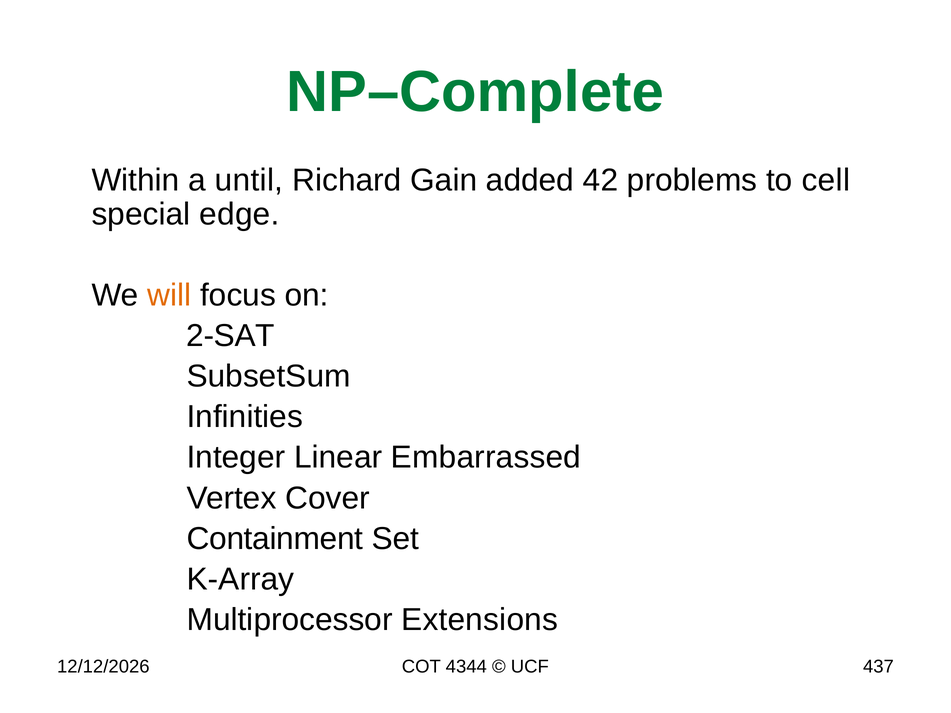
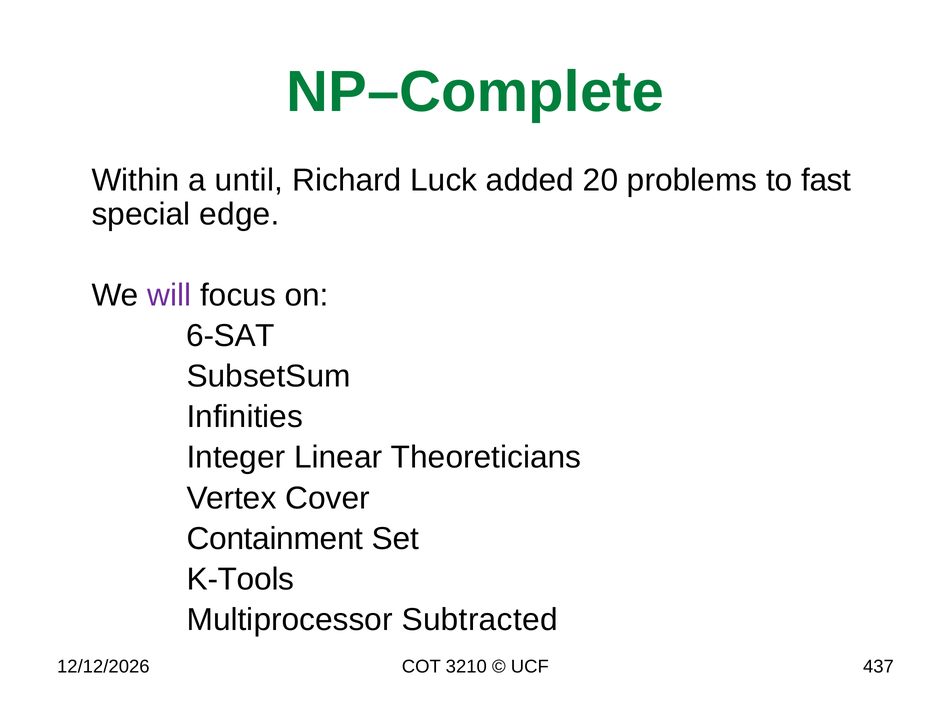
Gain: Gain -> Luck
42: 42 -> 20
cell: cell -> fast
will colour: orange -> purple
2-SAT: 2-SAT -> 6-SAT
Embarrassed: Embarrassed -> Theoreticians
K-Array: K-Array -> K-Tools
Extensions: Extensions -> Subtracted
4344: 4344 -> 3210
